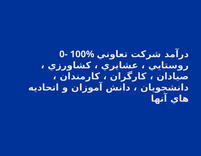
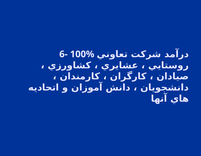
0-: 0- -> 6-
